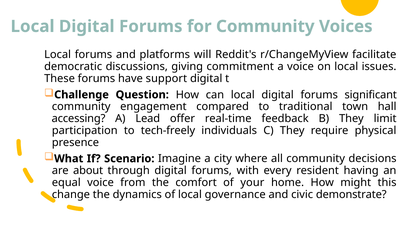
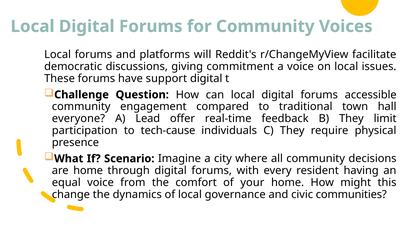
significant: significant -> accessible
accessing: accessing -> everyone
tech-freely: tech-freely -> tech-cause
are about: about -> home
demonstrate: demonstrate -> communities
